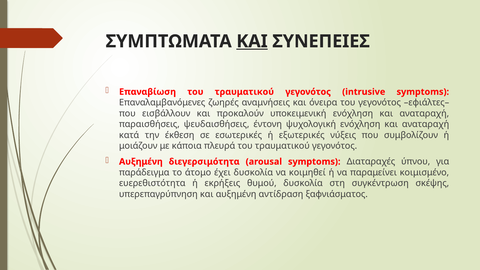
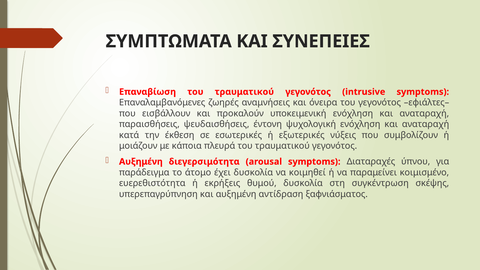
ΚΑΙ at (252, 41) underline: present -> none
